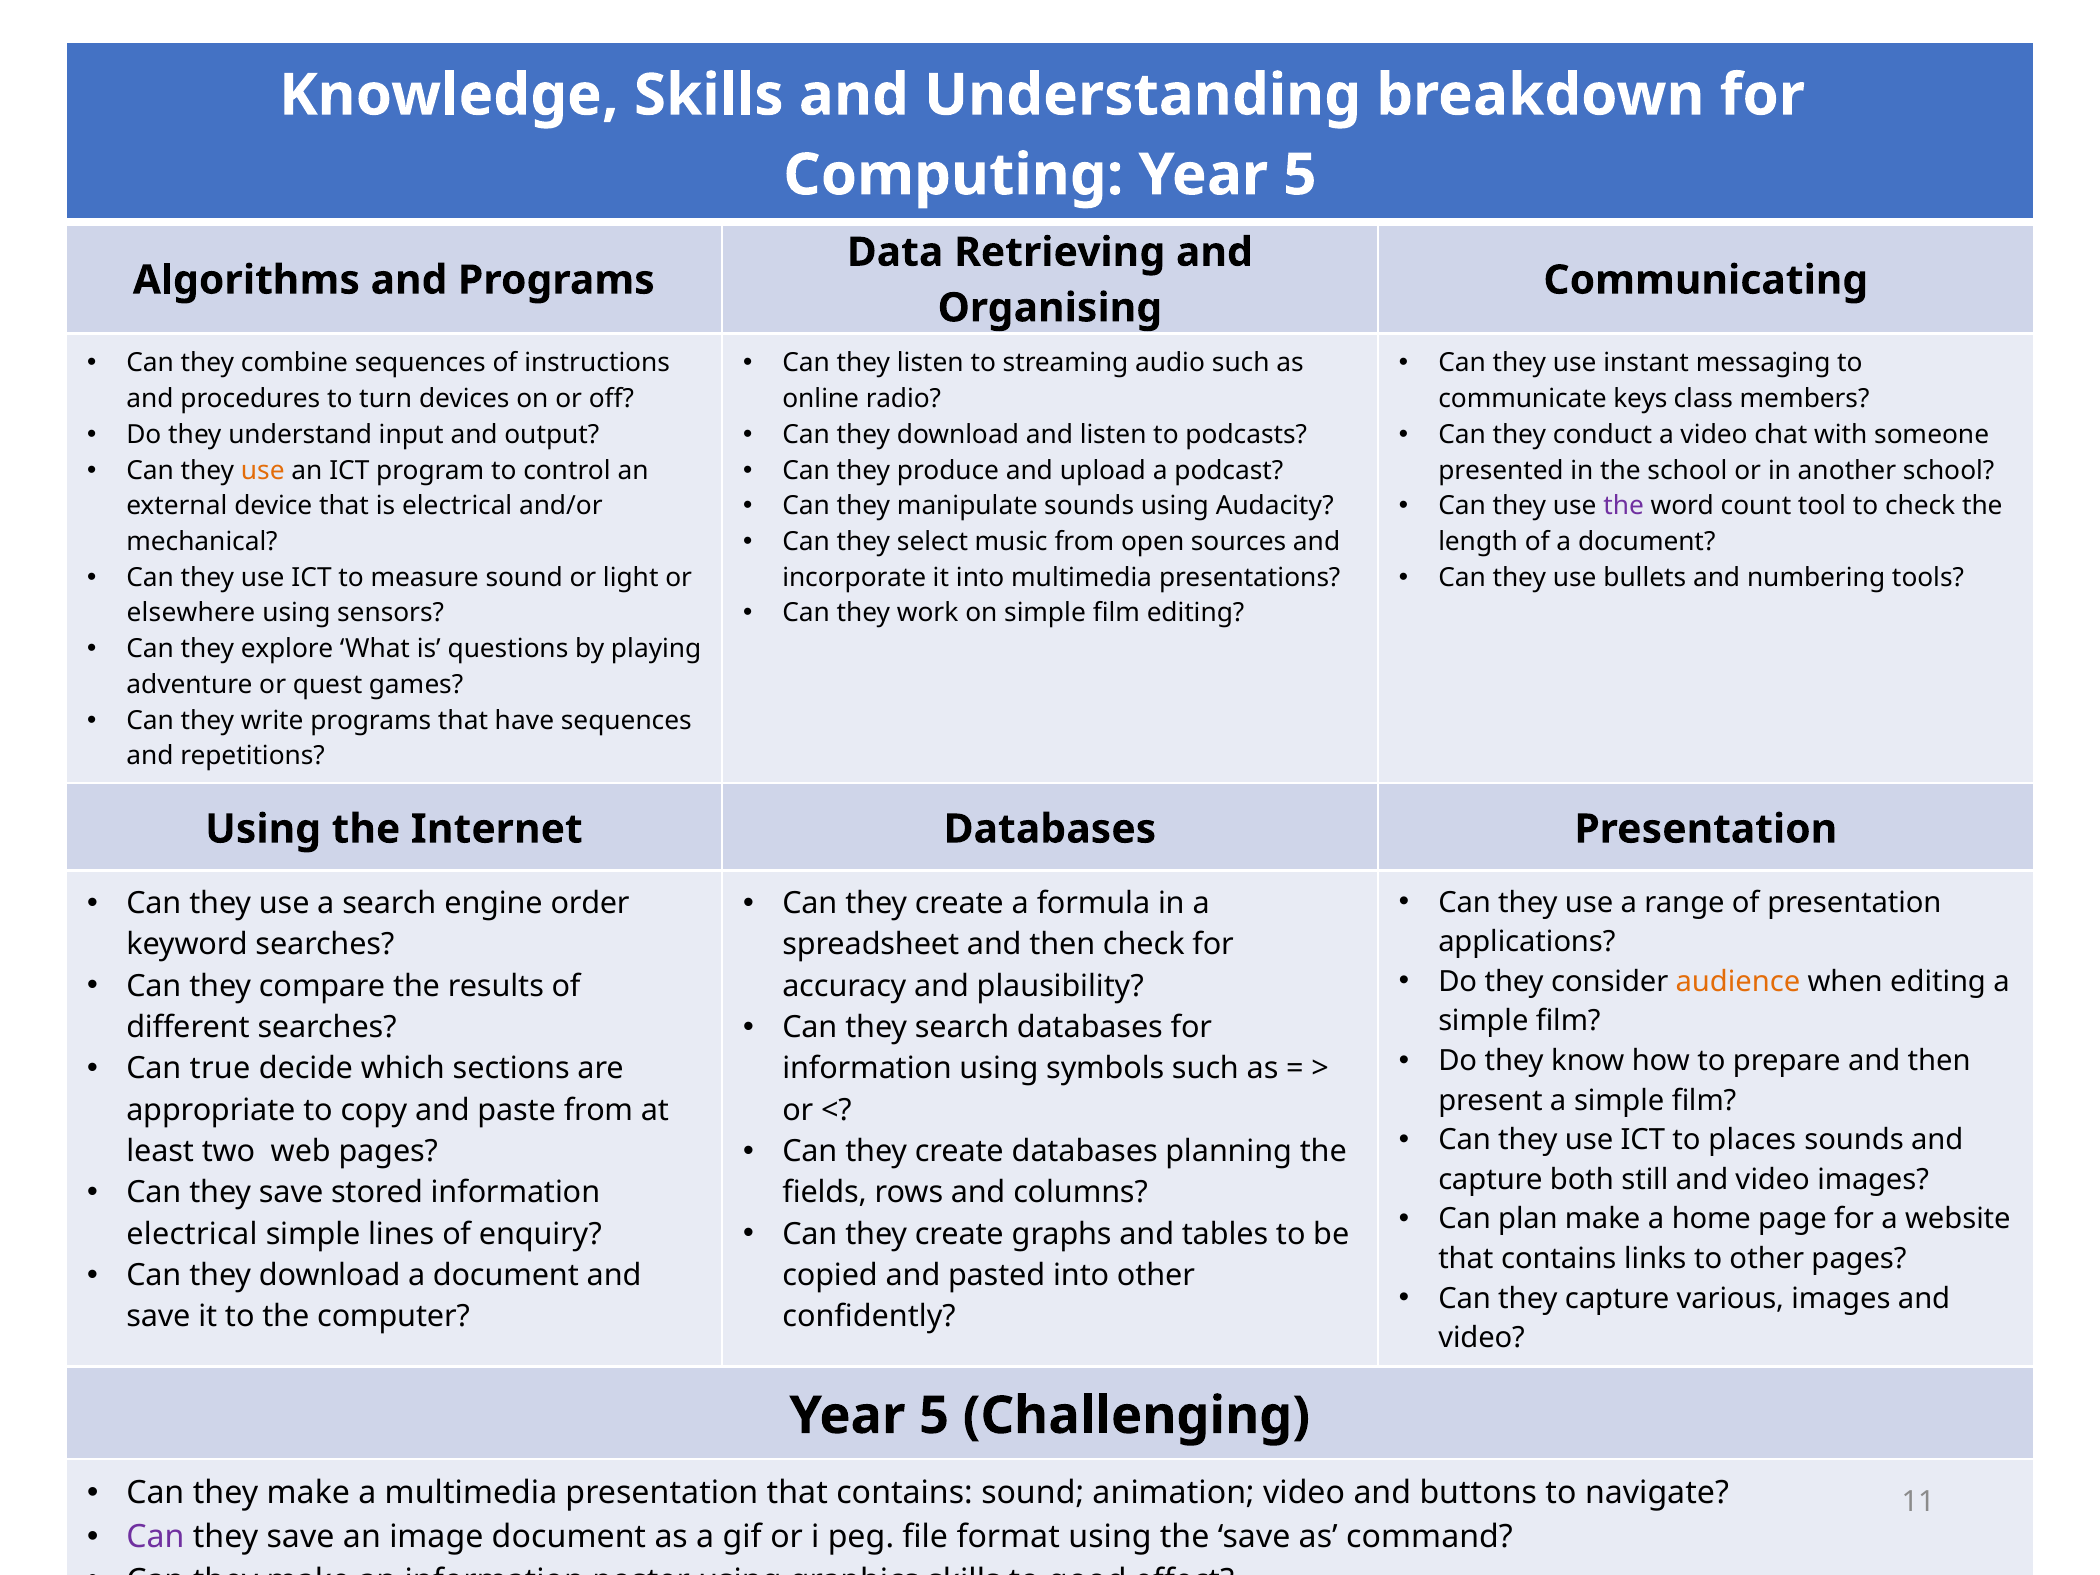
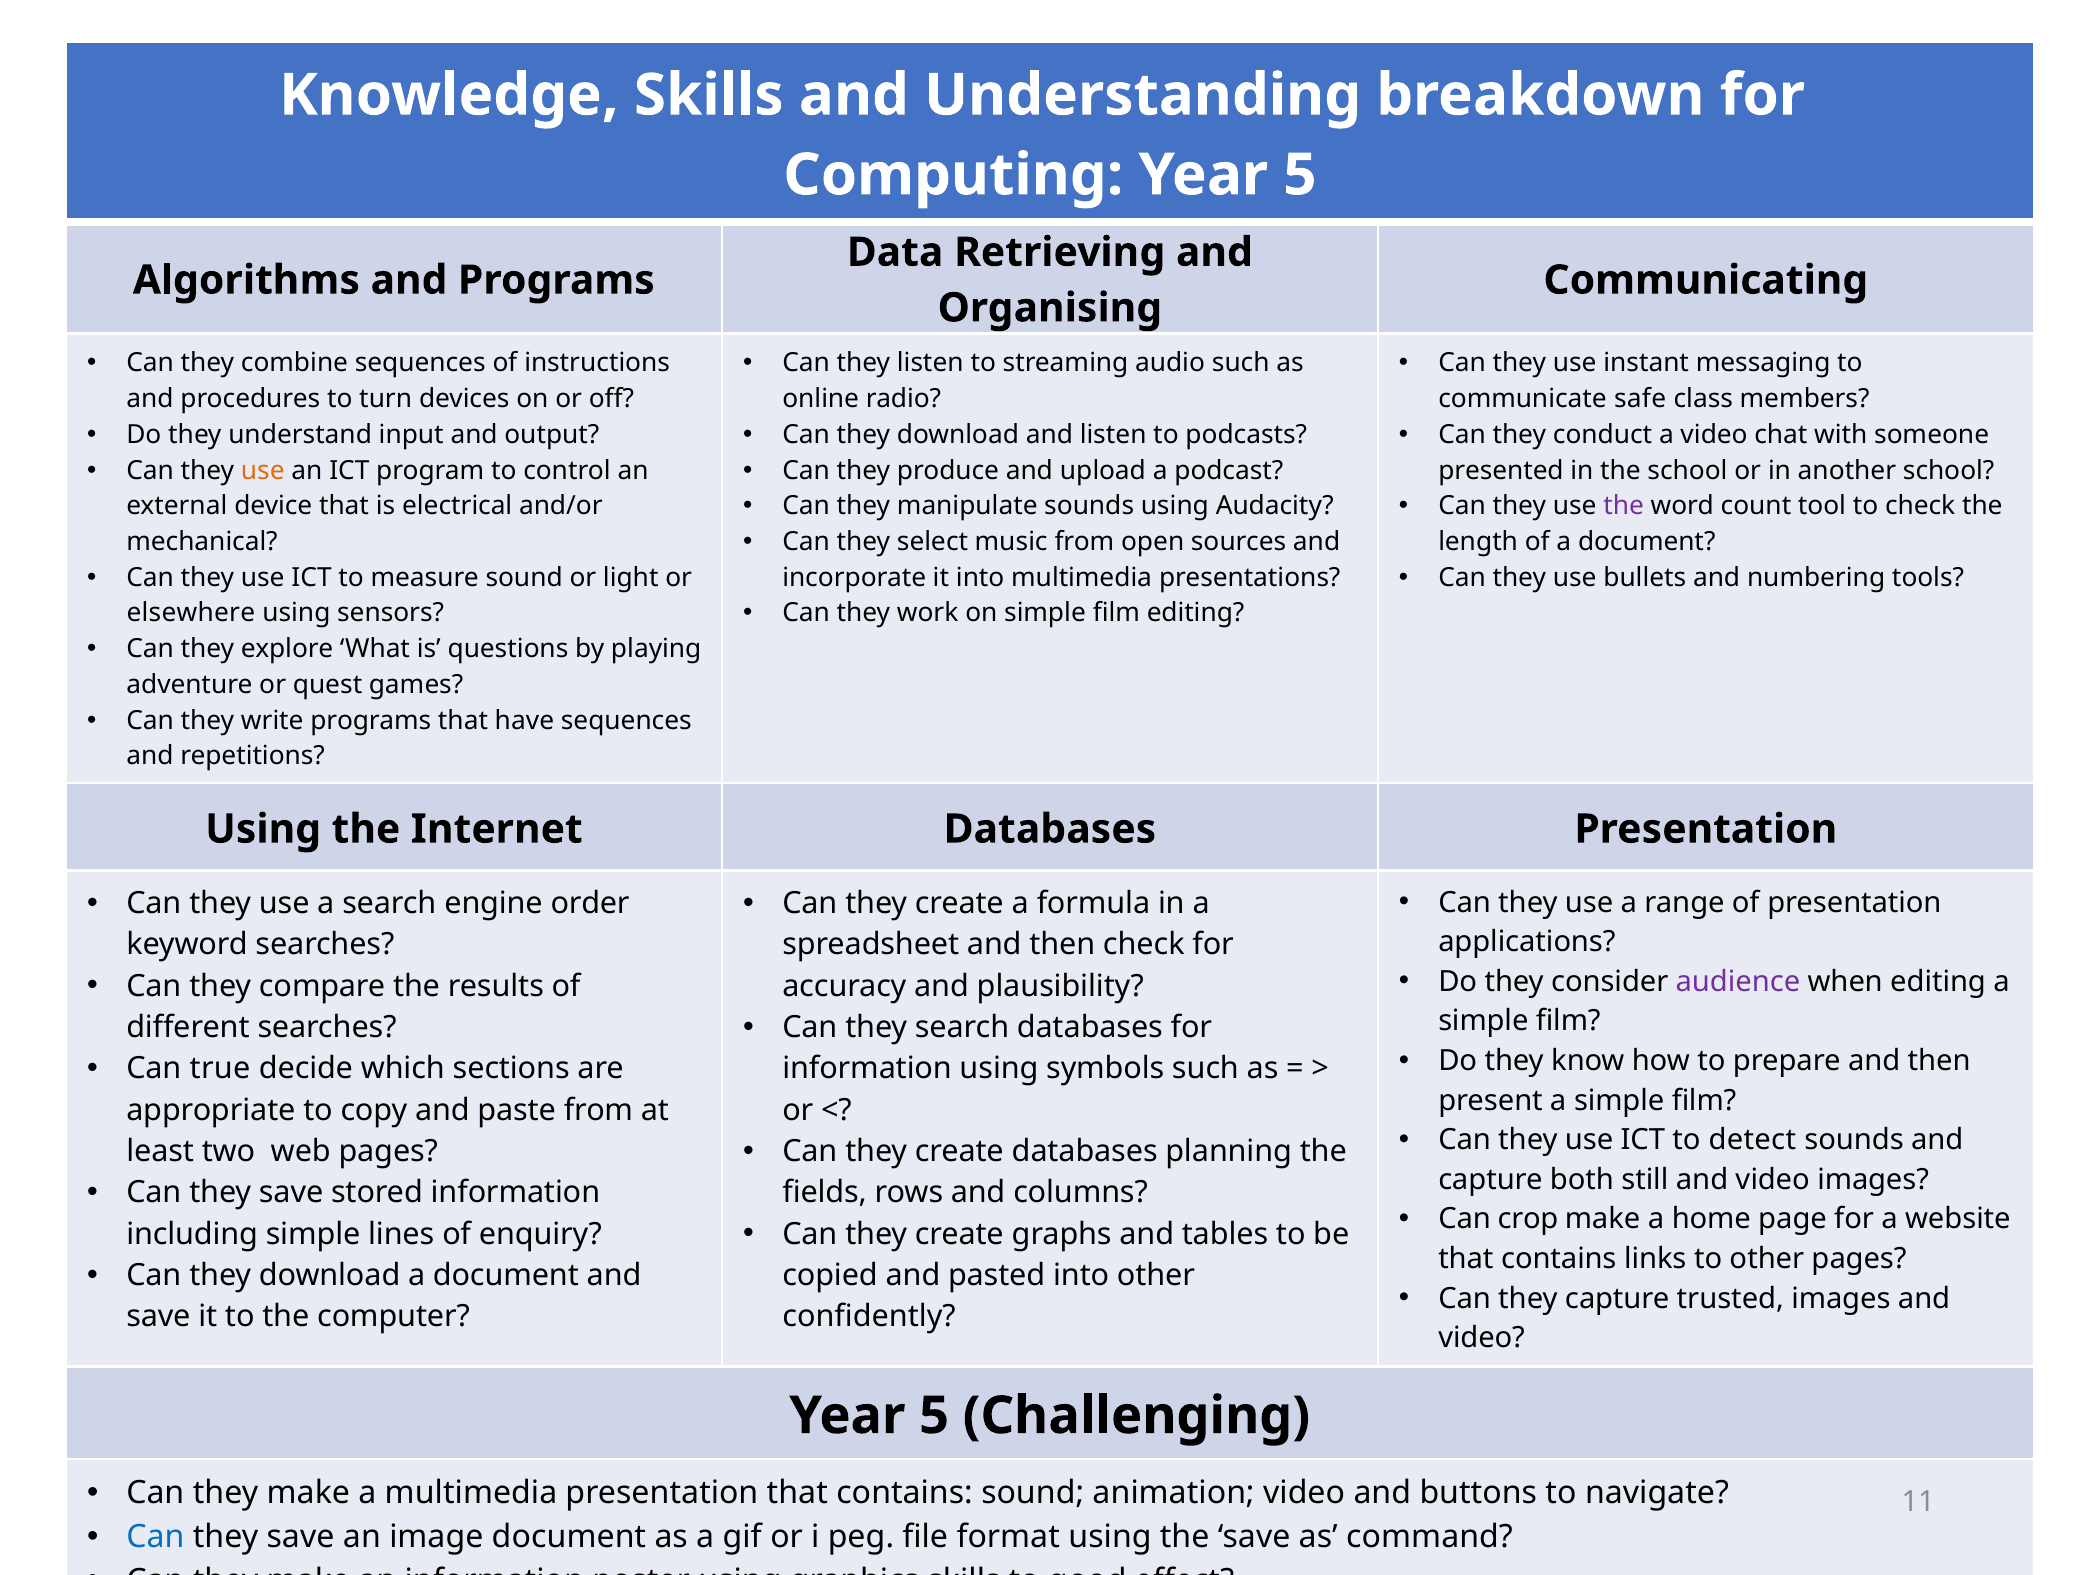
keys: keys -> safe
audience colour: orange -> purple
places: places -> detect
plan: plan -> crop
electrical at (192, 1234): electrical -> including
various: various -> trusted
Can at (155, 1537) colour: purple -> blue
